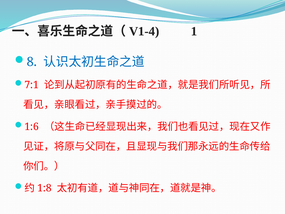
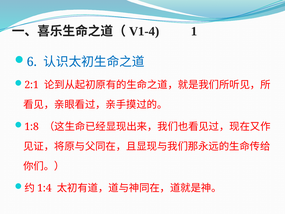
8: 8 -> 6
7:1: 7:1 -> 2:1
1:6: 1:6 -> 1:8
1:8: 1:8 -> 1:4
